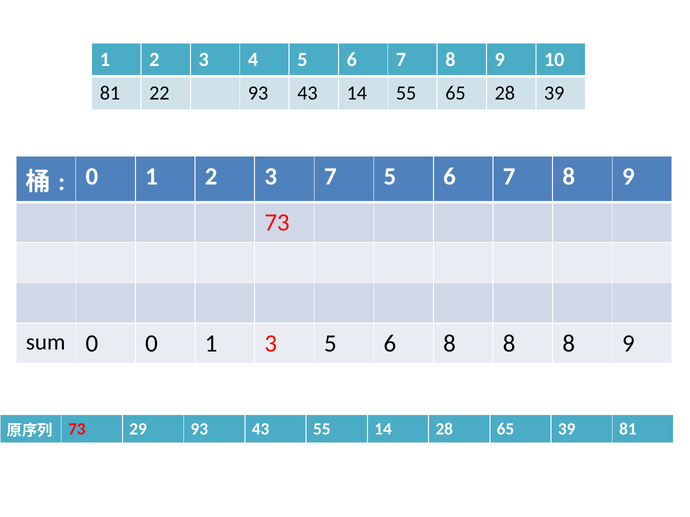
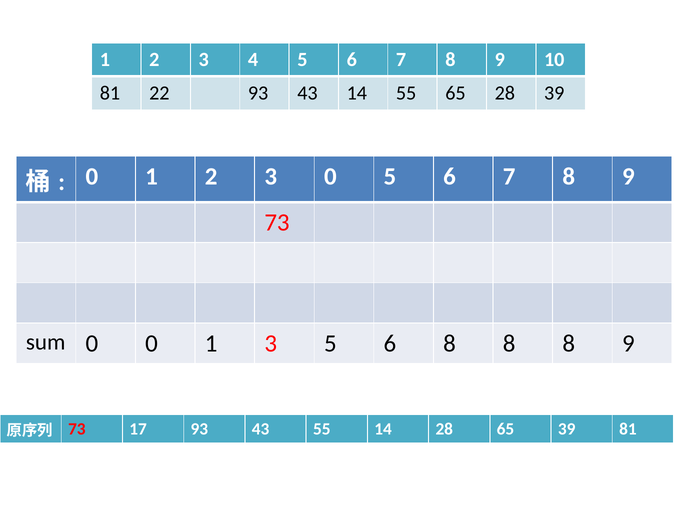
3 7: 7 -> 0
29: 29 -> 17
